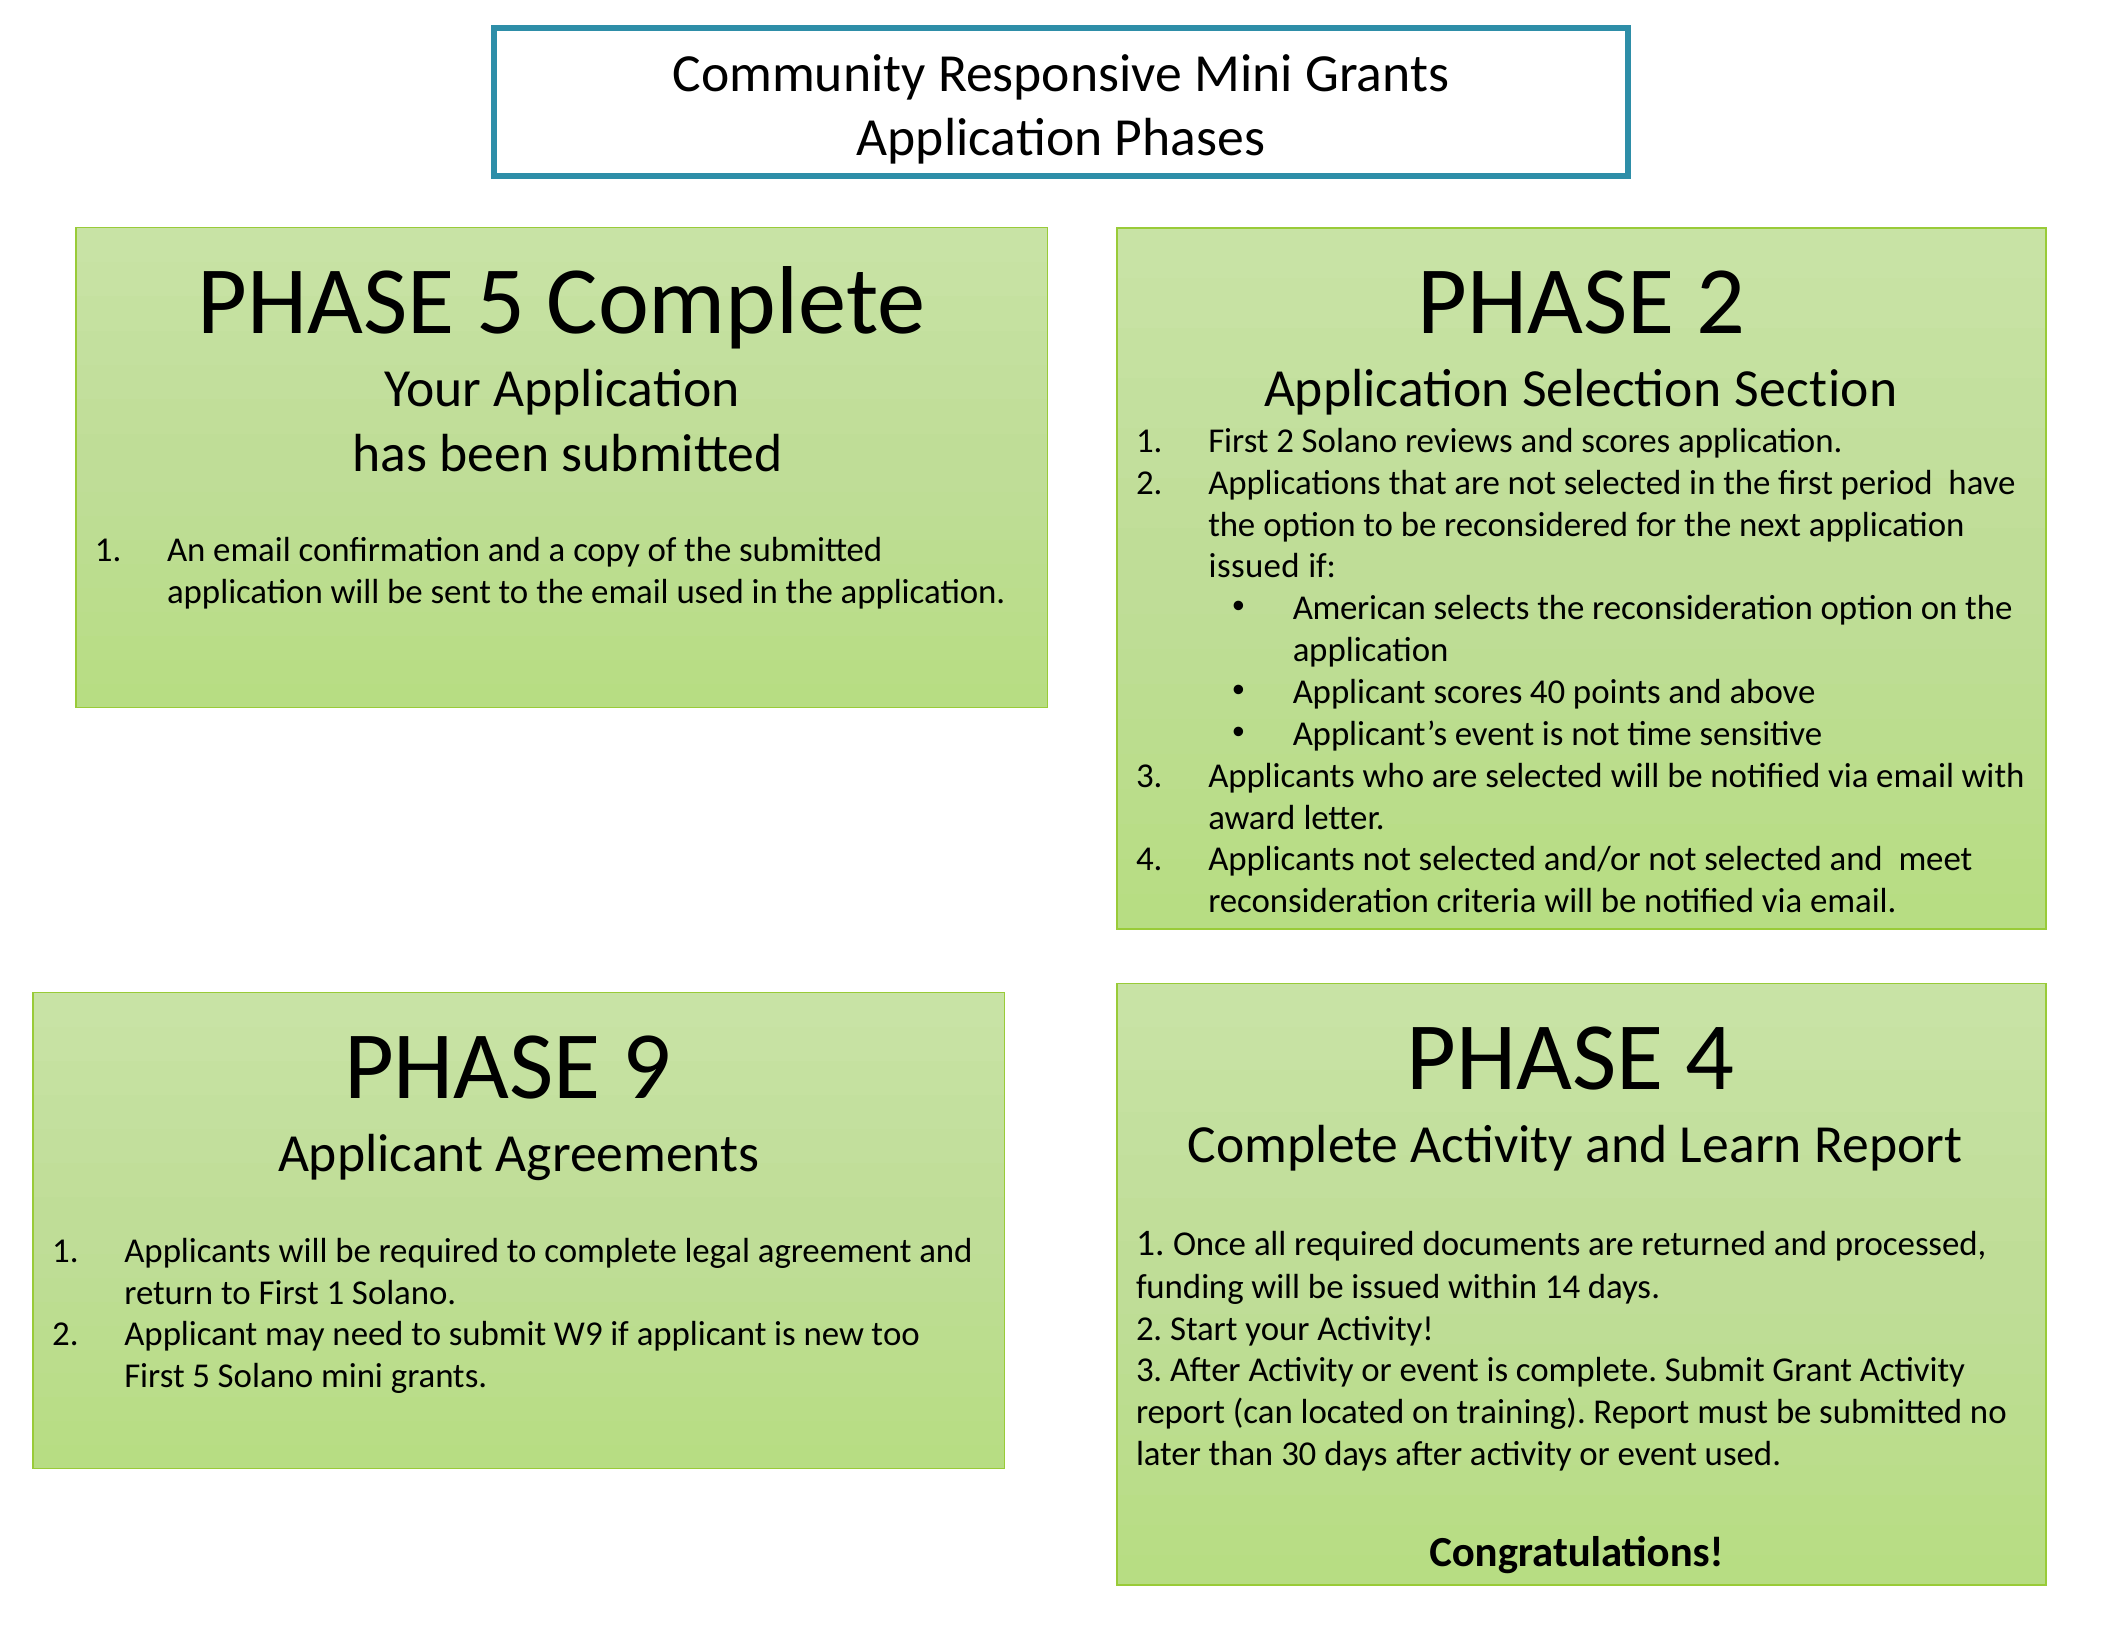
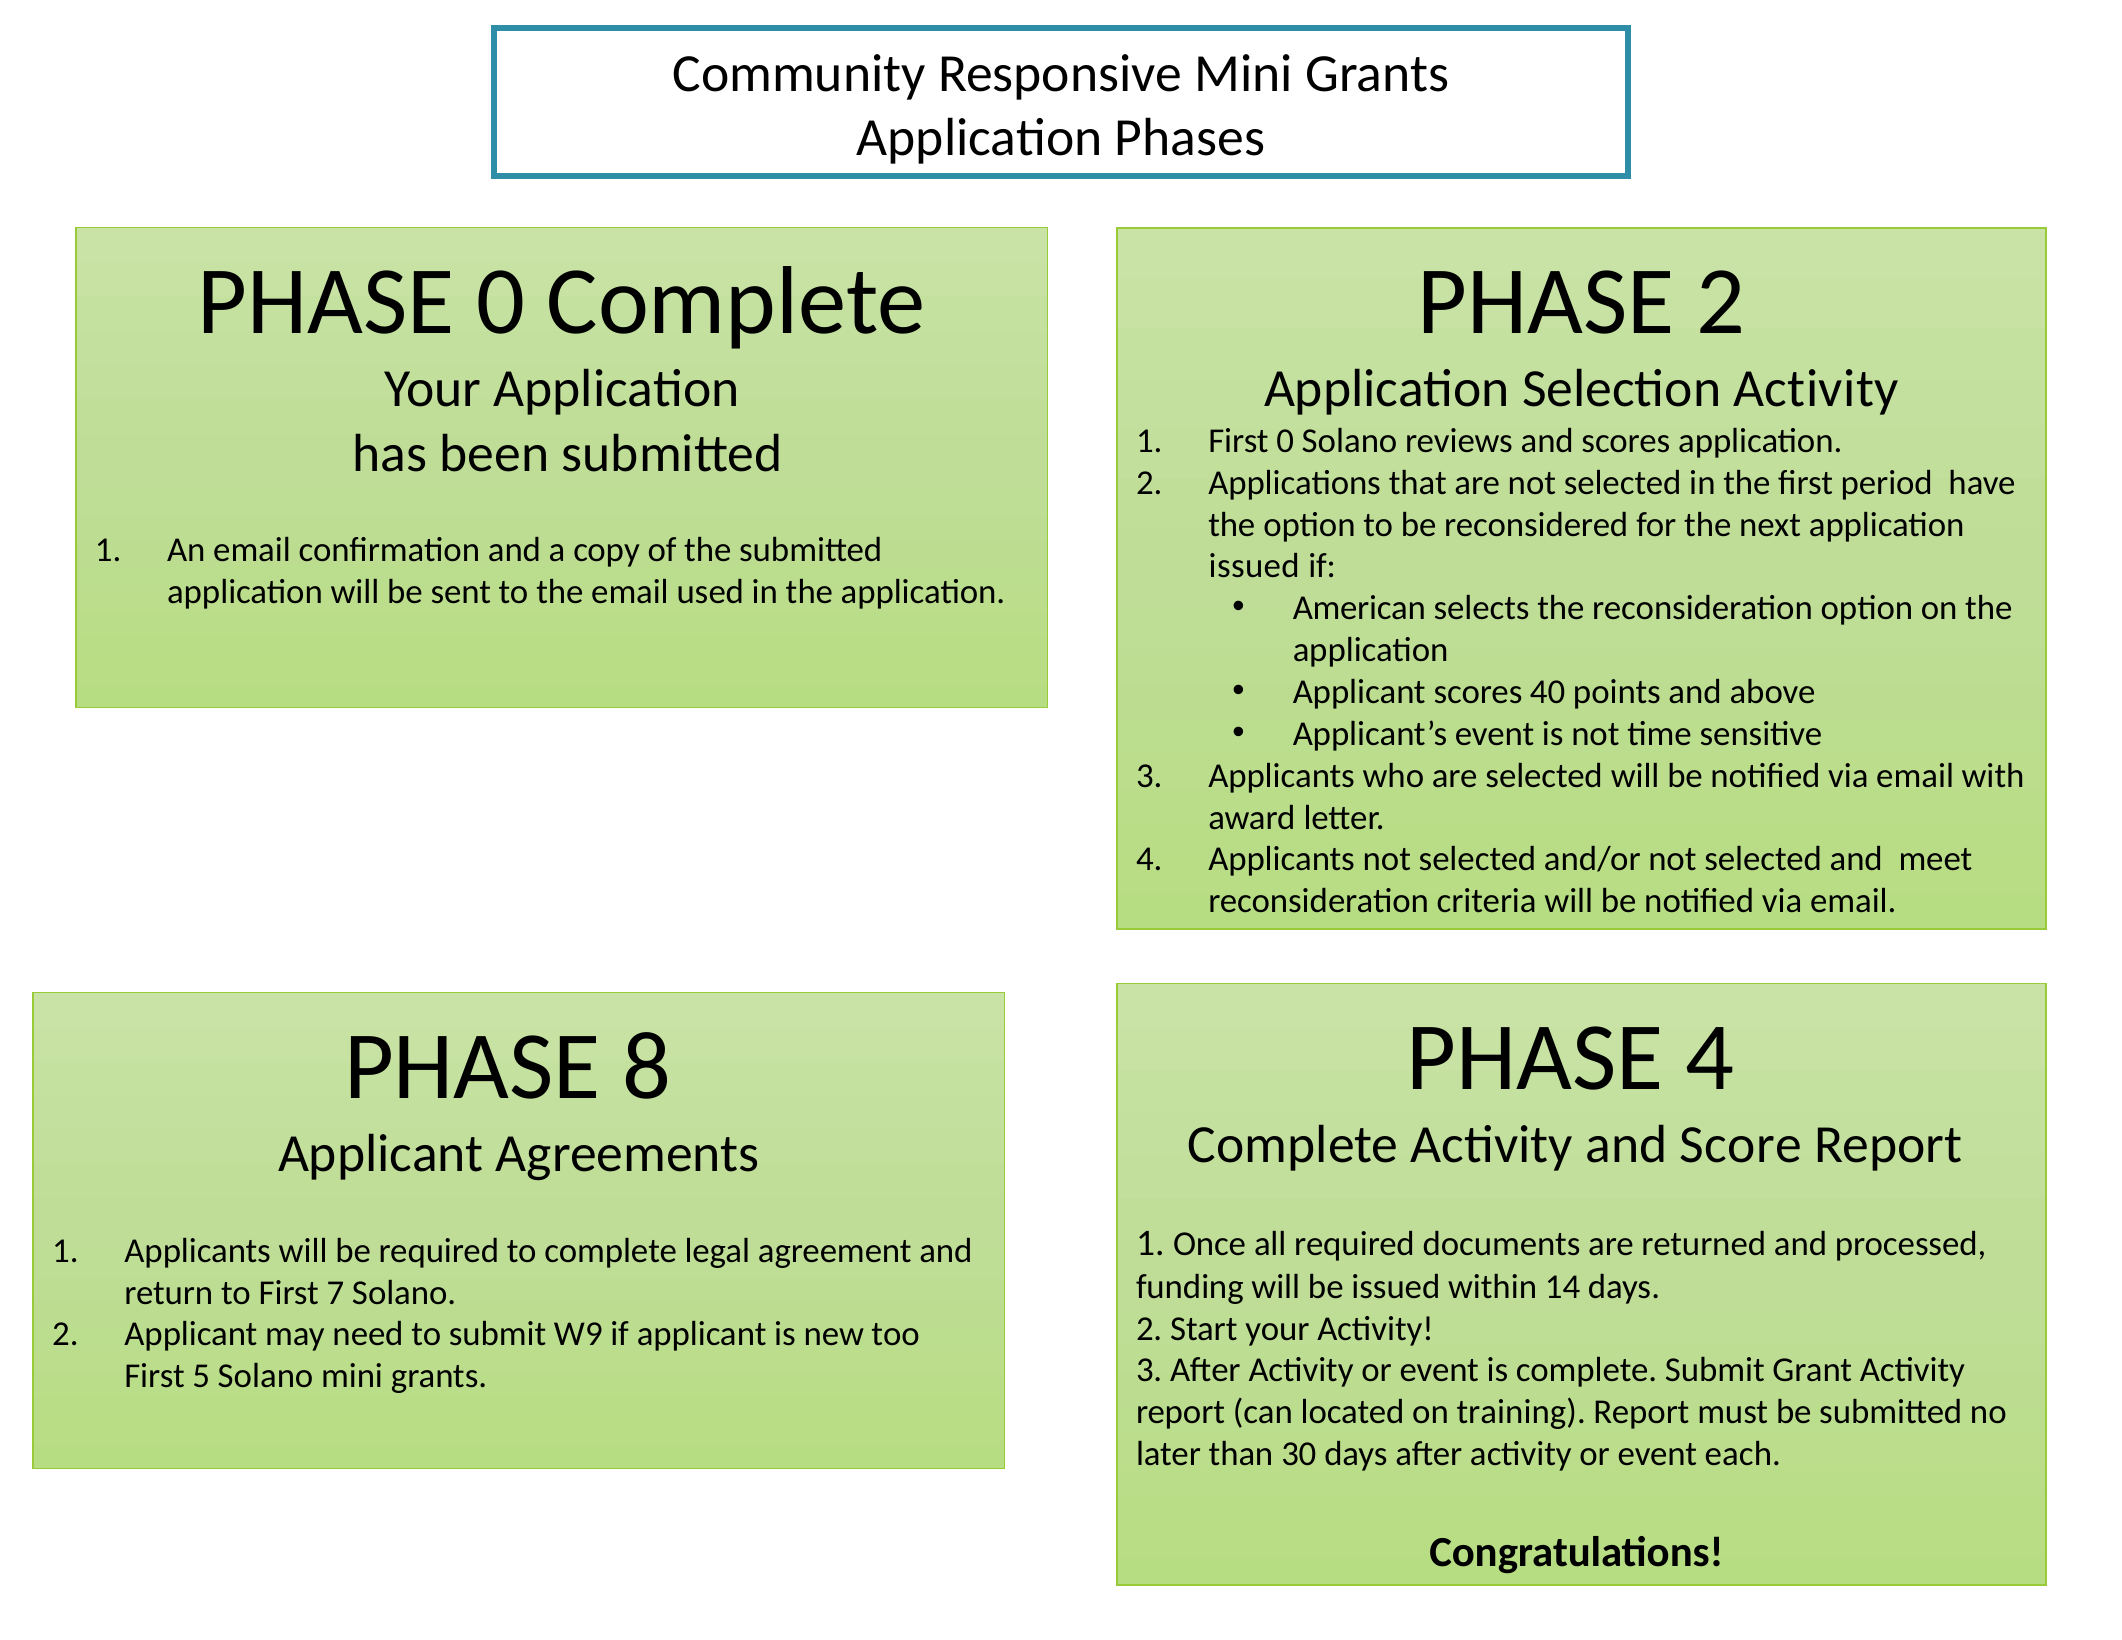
PHASE 5: 5 -> 0
Selection Section: Section -> Activity
First 2: 2 -> 0
9: 9 -> 8
Learn: Learn -> Score
First 1: 1 -> 7
event used: used -> each
